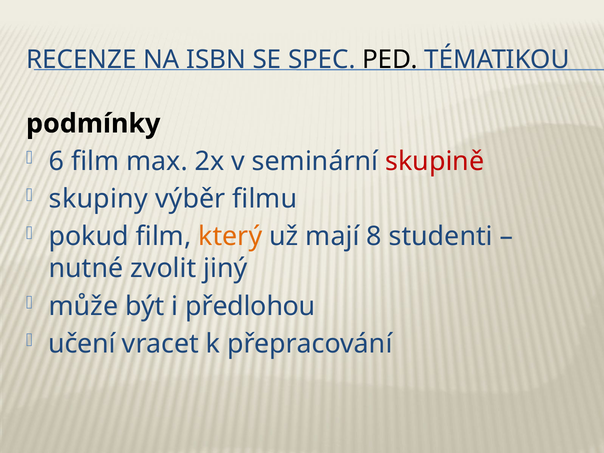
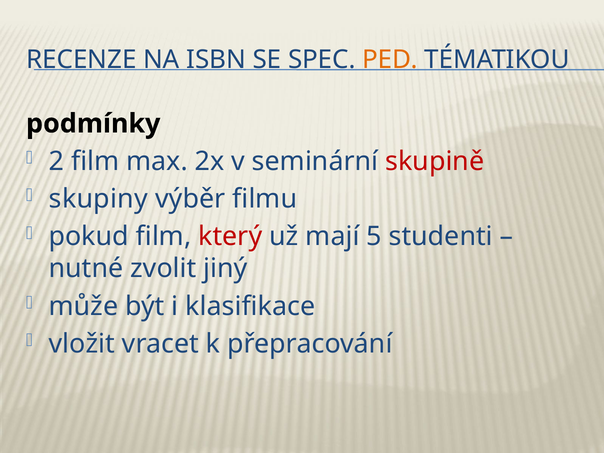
PED colour: black -> orange
6: 6 -> 2
který colour: orange -> red
8: 8 -> 5
předlohou: předlohou -> klasifikace
učení: učení -> vložit
